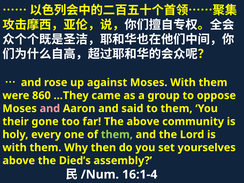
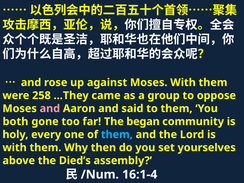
860: 860 -> 258
their: their -> both
The above: above -> began
them at (117, 135) colour: light green -> light blue
